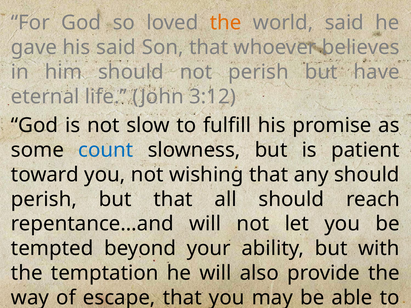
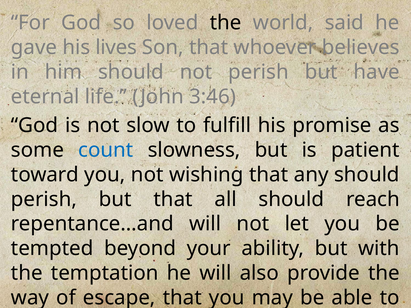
the at (226, 23) colour: orange -> black
his said: said -> lives
3:12: 3:12 -> 3:46
